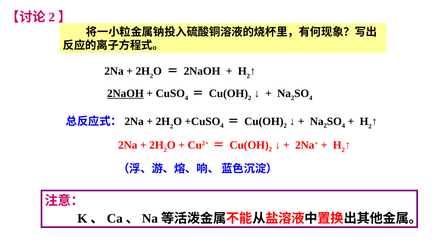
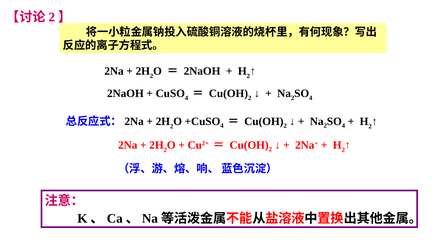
2NaOH at (125, 94) underline: present -> none
